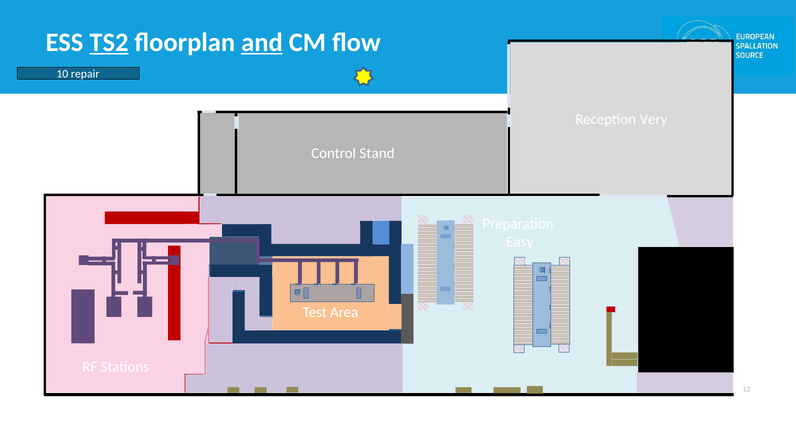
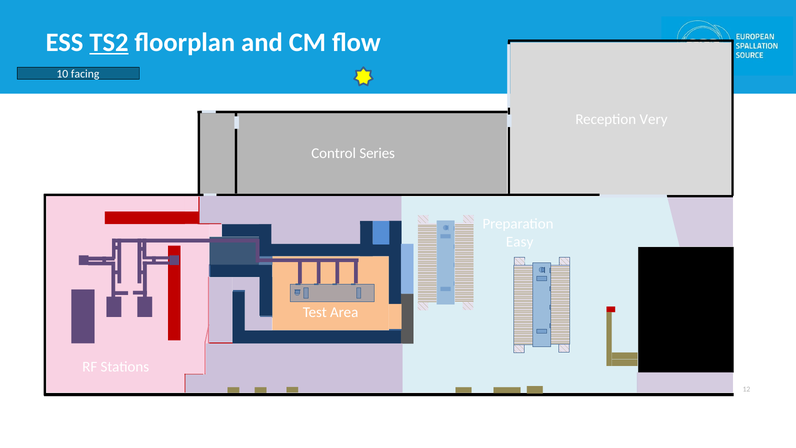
and underline: present -> none
repair: repair -> facing
Stand: Stand -> Series
